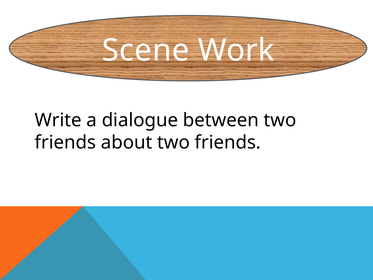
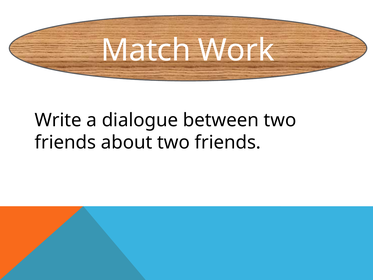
Scene: Scene -> Match
